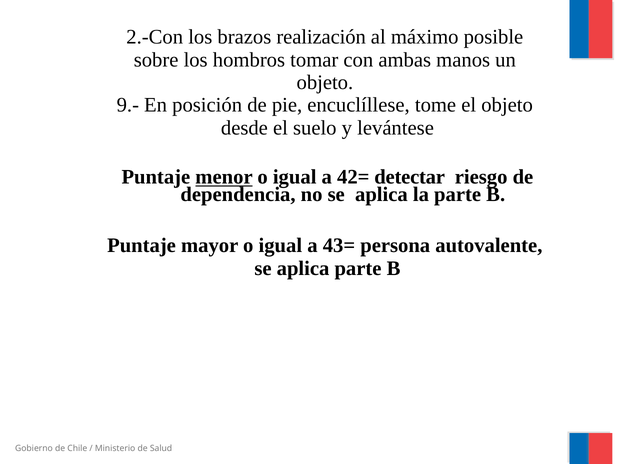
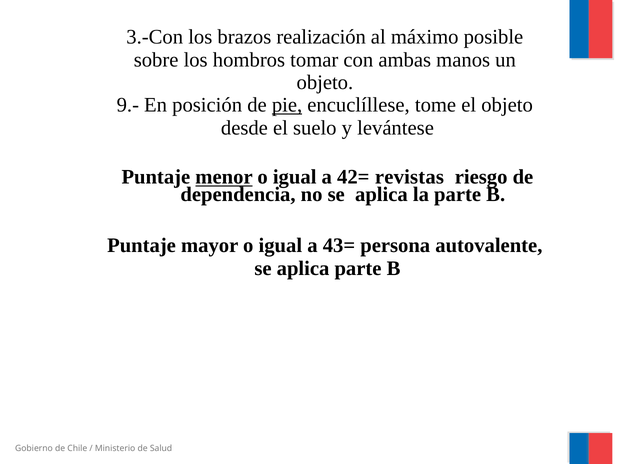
2.-Con: 2.-Con -> 3.-Con
pie underline: none -> present
detectar: detectar -> revistas
